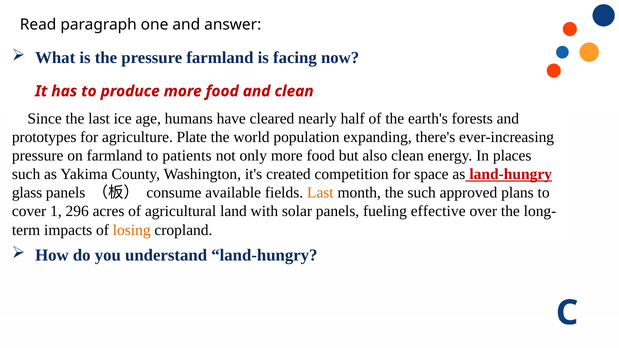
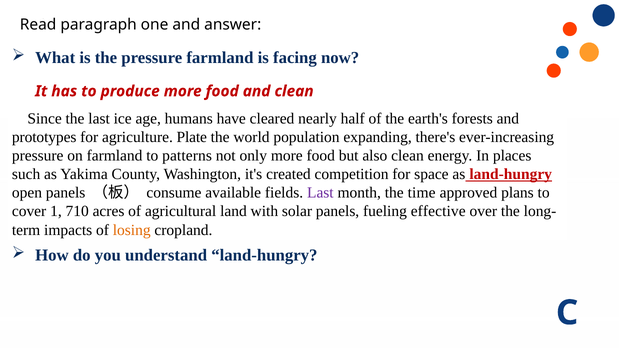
patients: patients -> patterns
glass: glass -> open
Last at (320, 193) colour: orange -> purple
the such: such -> time
296: 296 -> 710
